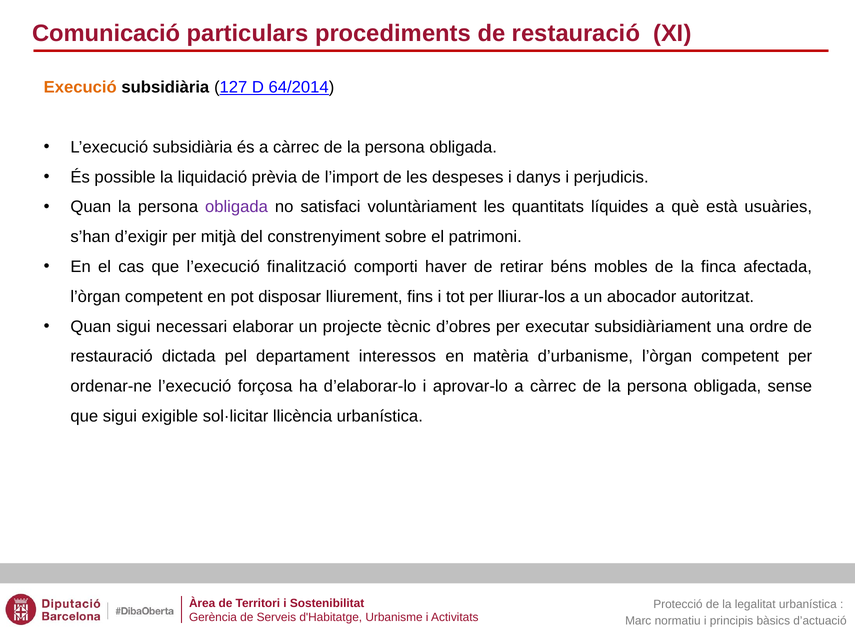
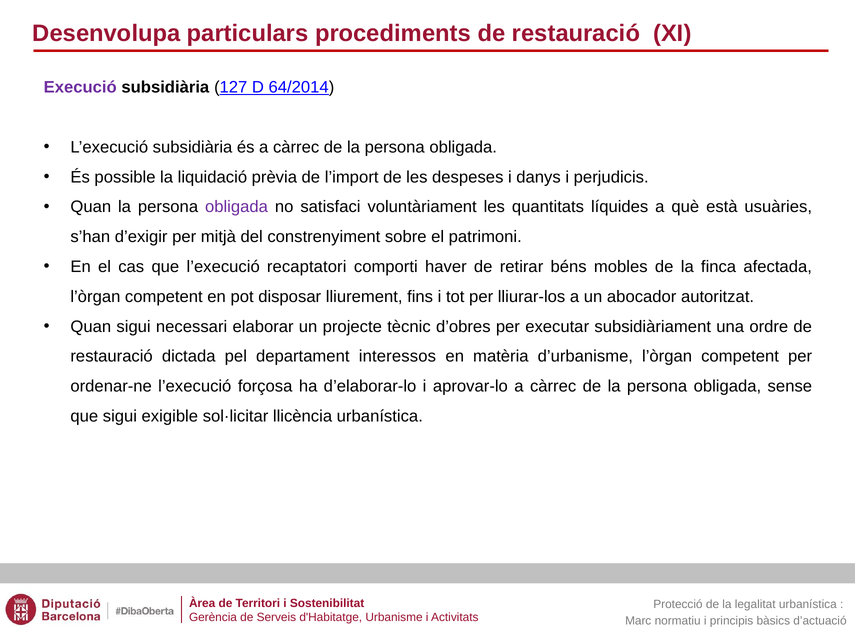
Comunicació: Comunicació -> Desenvolupa
Execució colour: orange -> purple
finalització: finalització -> recaptatori
